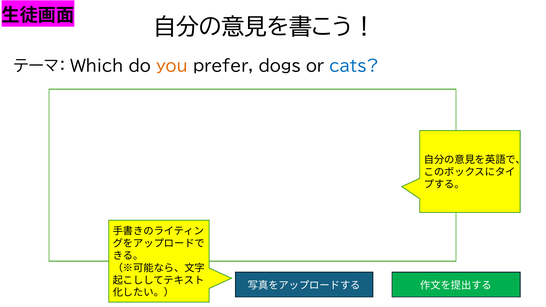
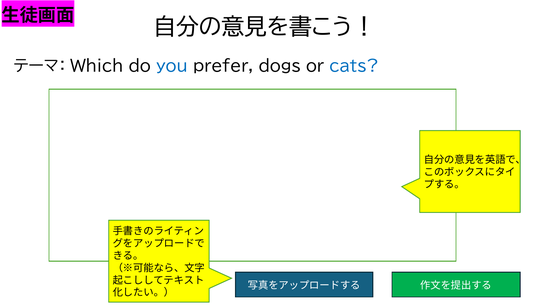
you colour: orange -> blue
